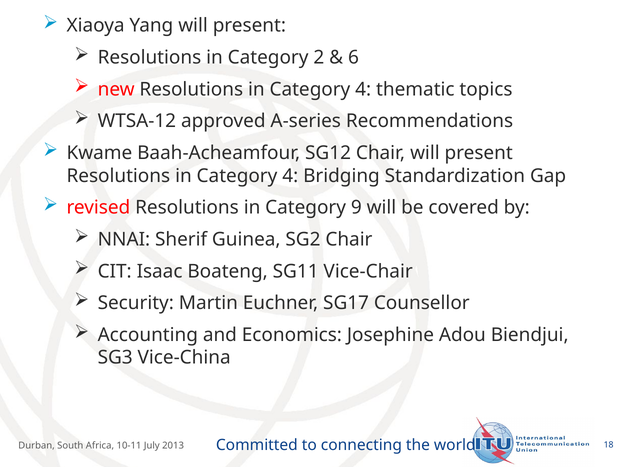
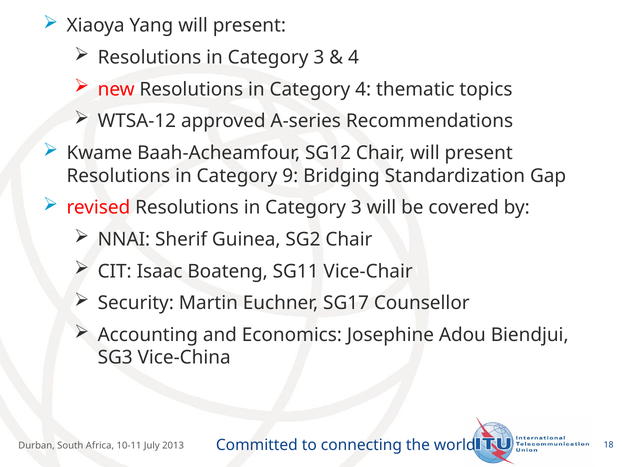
2 at (319, 57): 2 -> 3
6 at (353, 57): 6 -> 4
4 at (290, 176): 4 -> 9
9 at (356, 207): 9 -> 3
